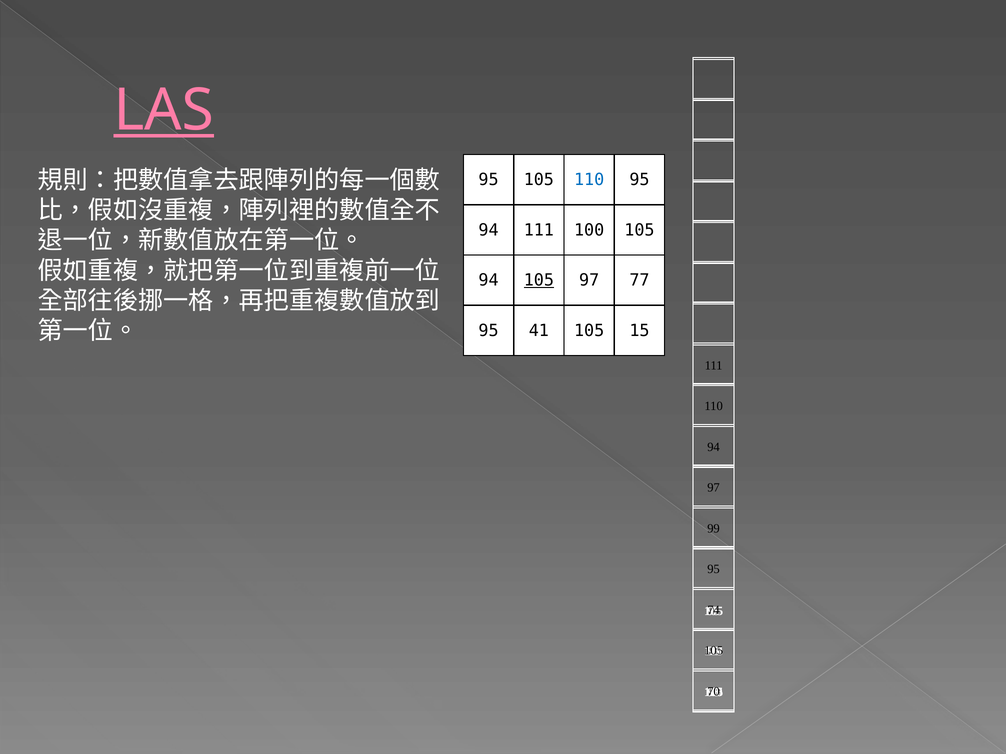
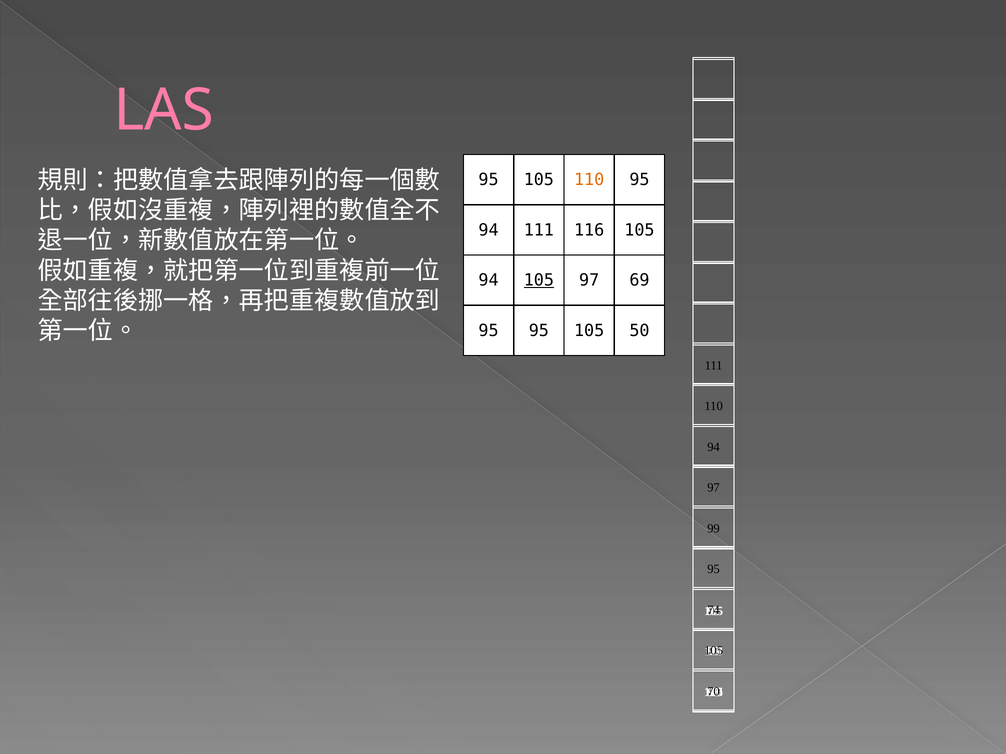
LAS underline: present -> none
110 at (589, 180) colour: blue -> orange
100: 100 -> 116
77: 77 -> 69
41 at (539, 331): 41 -> 95
15: 15 -> 50
